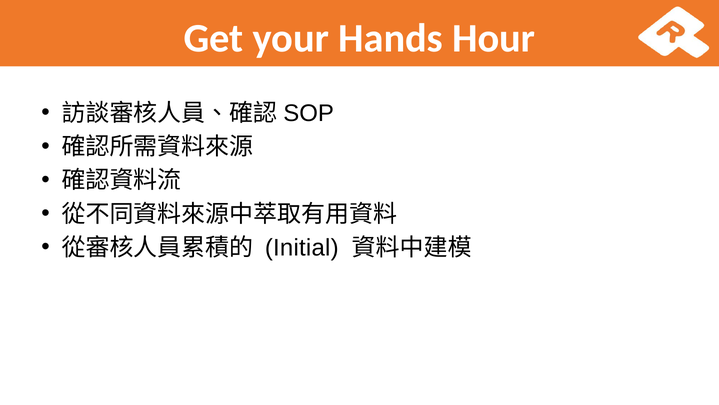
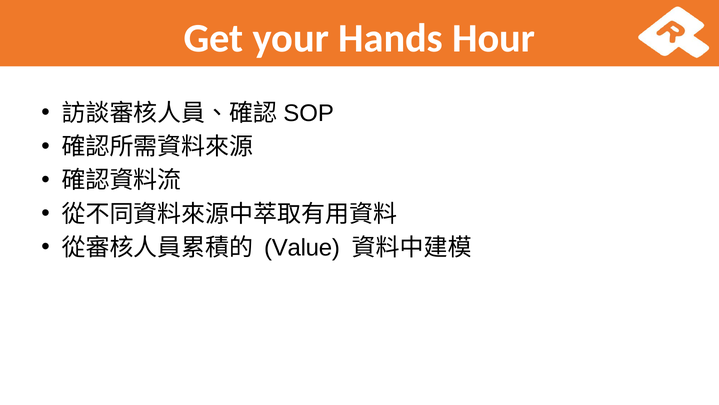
Initial: Initial -> Value
